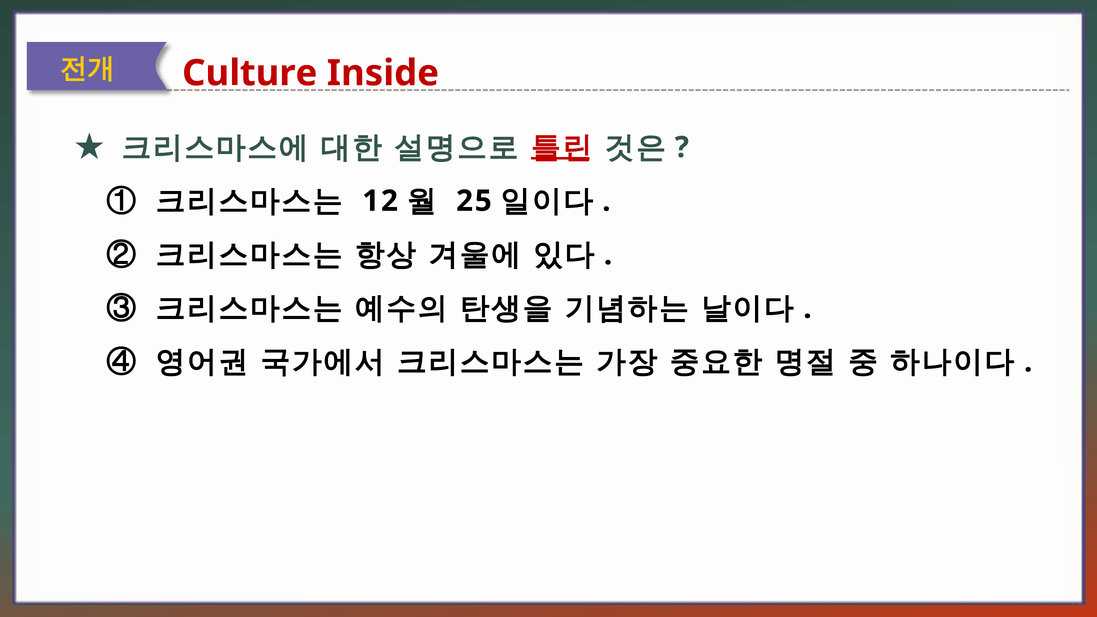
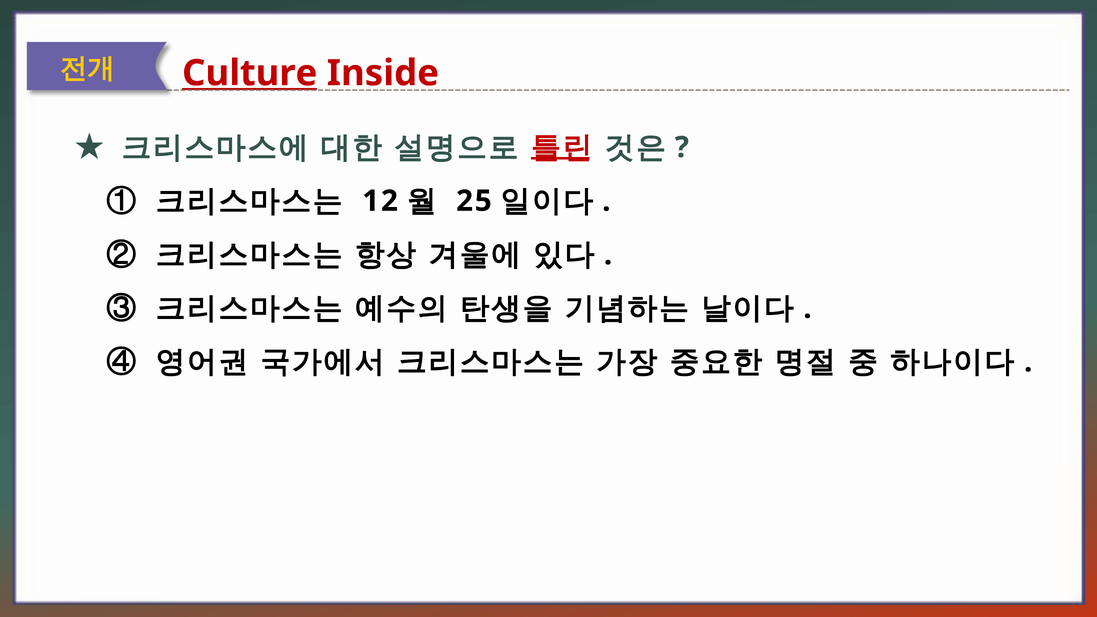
Culture underline: none -> present
